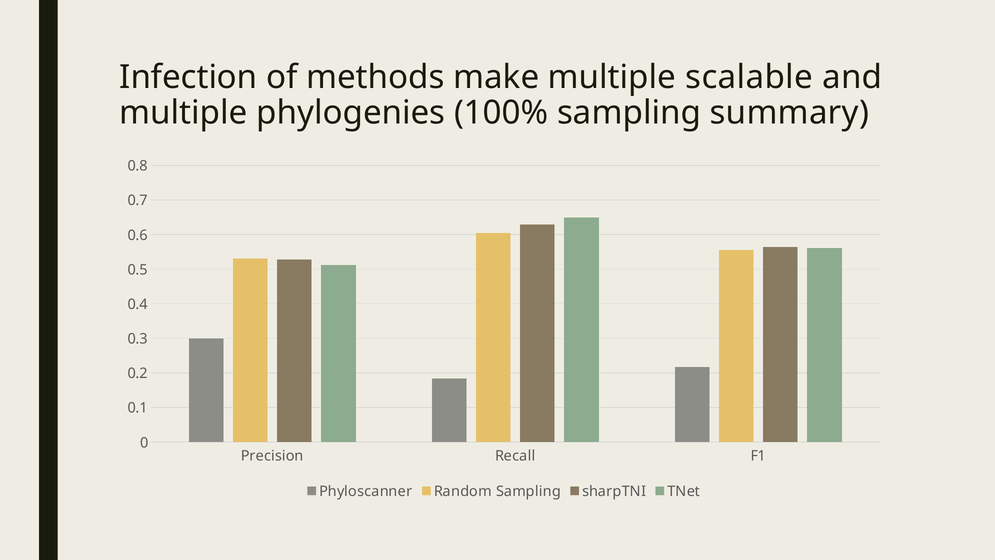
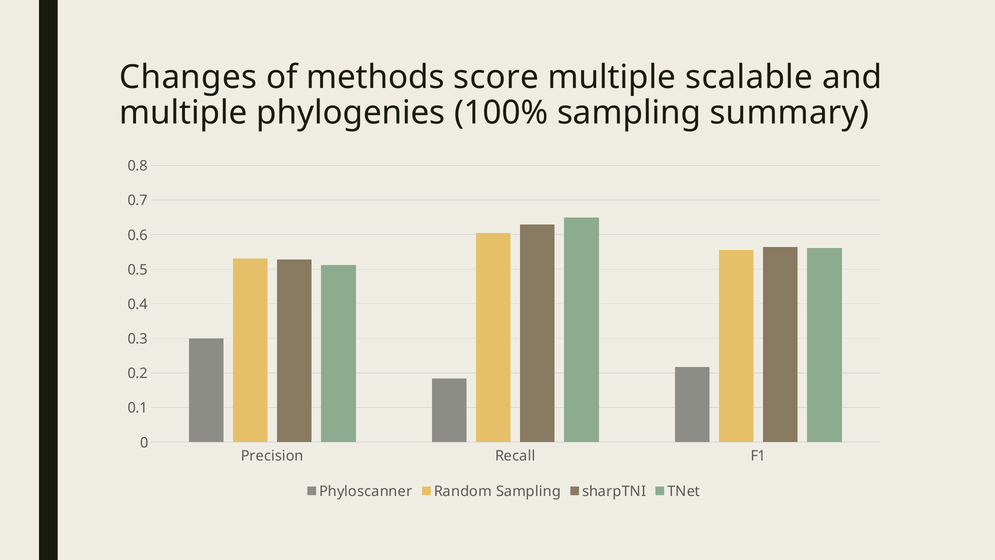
Infection: Infection -> Changes
make: make -> score
